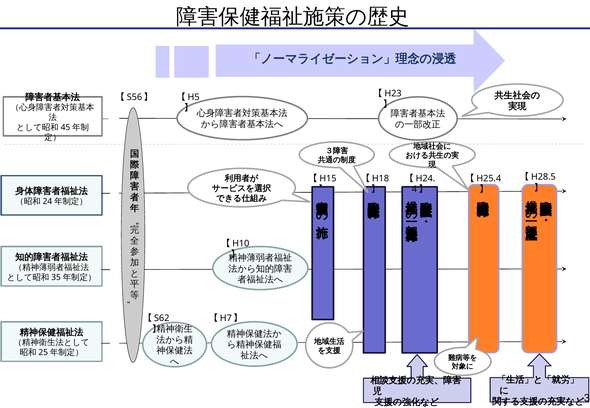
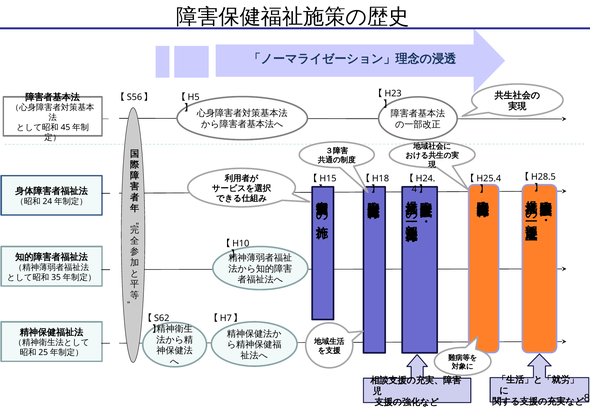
3: 3 -> 8
